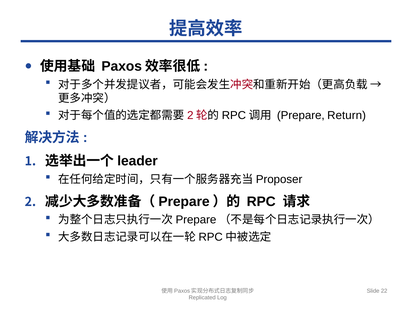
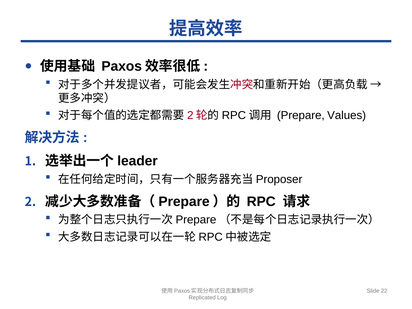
Return: Return -> Values
